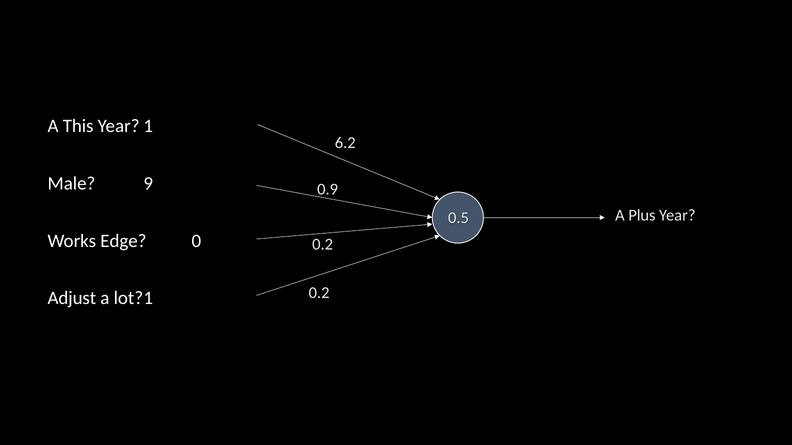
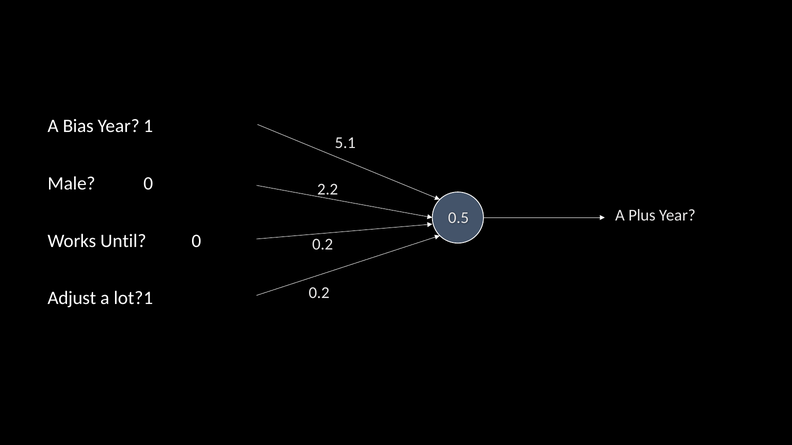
This: This -> Bias
6.2: 6.2 -> 5.1
Male 9: 9 -> 0
0.9: 0.9 -> 2.2
Edge: Edge -> Until
